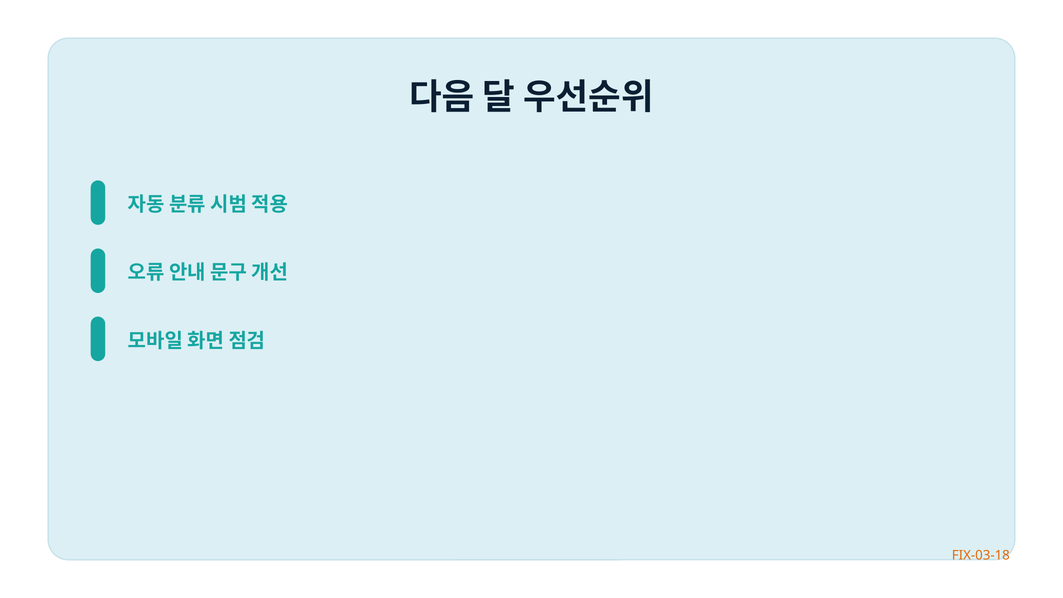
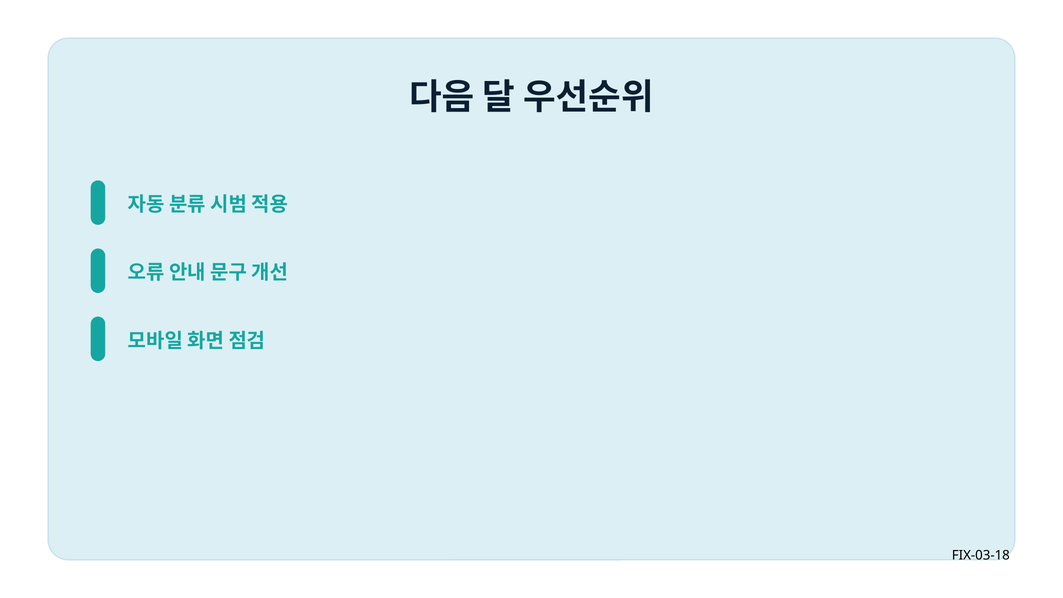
FIX-03-18 colour: orange -> black
